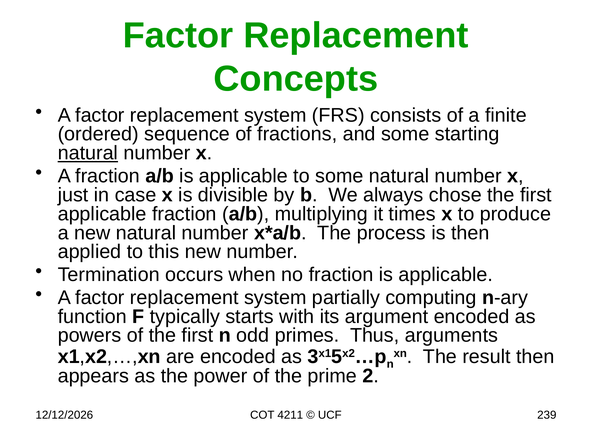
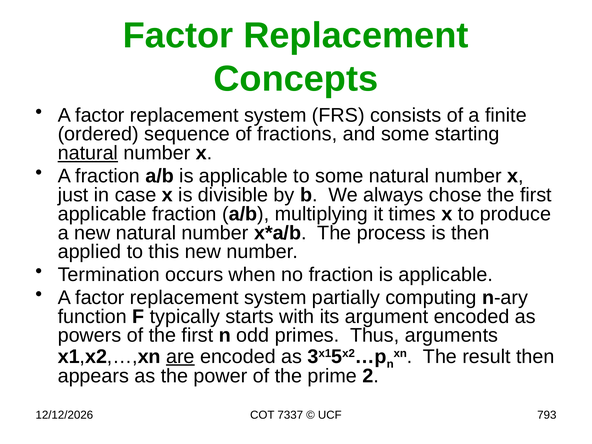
are underline: none -> present
4211: 4211 -> 7337
239: 239 -> 793
